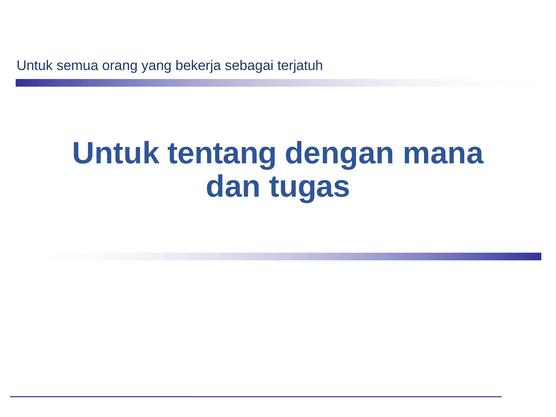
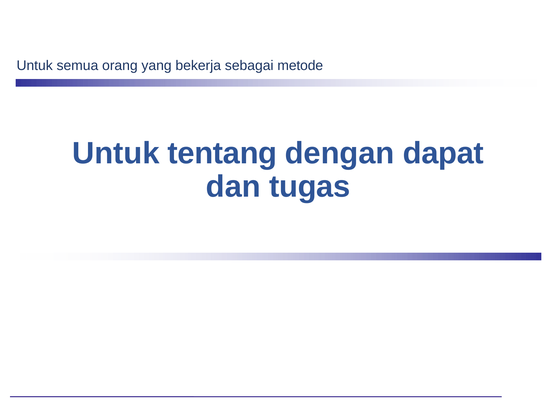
terjatuh: terjatuh -> metode
mana: mana -> dapat
